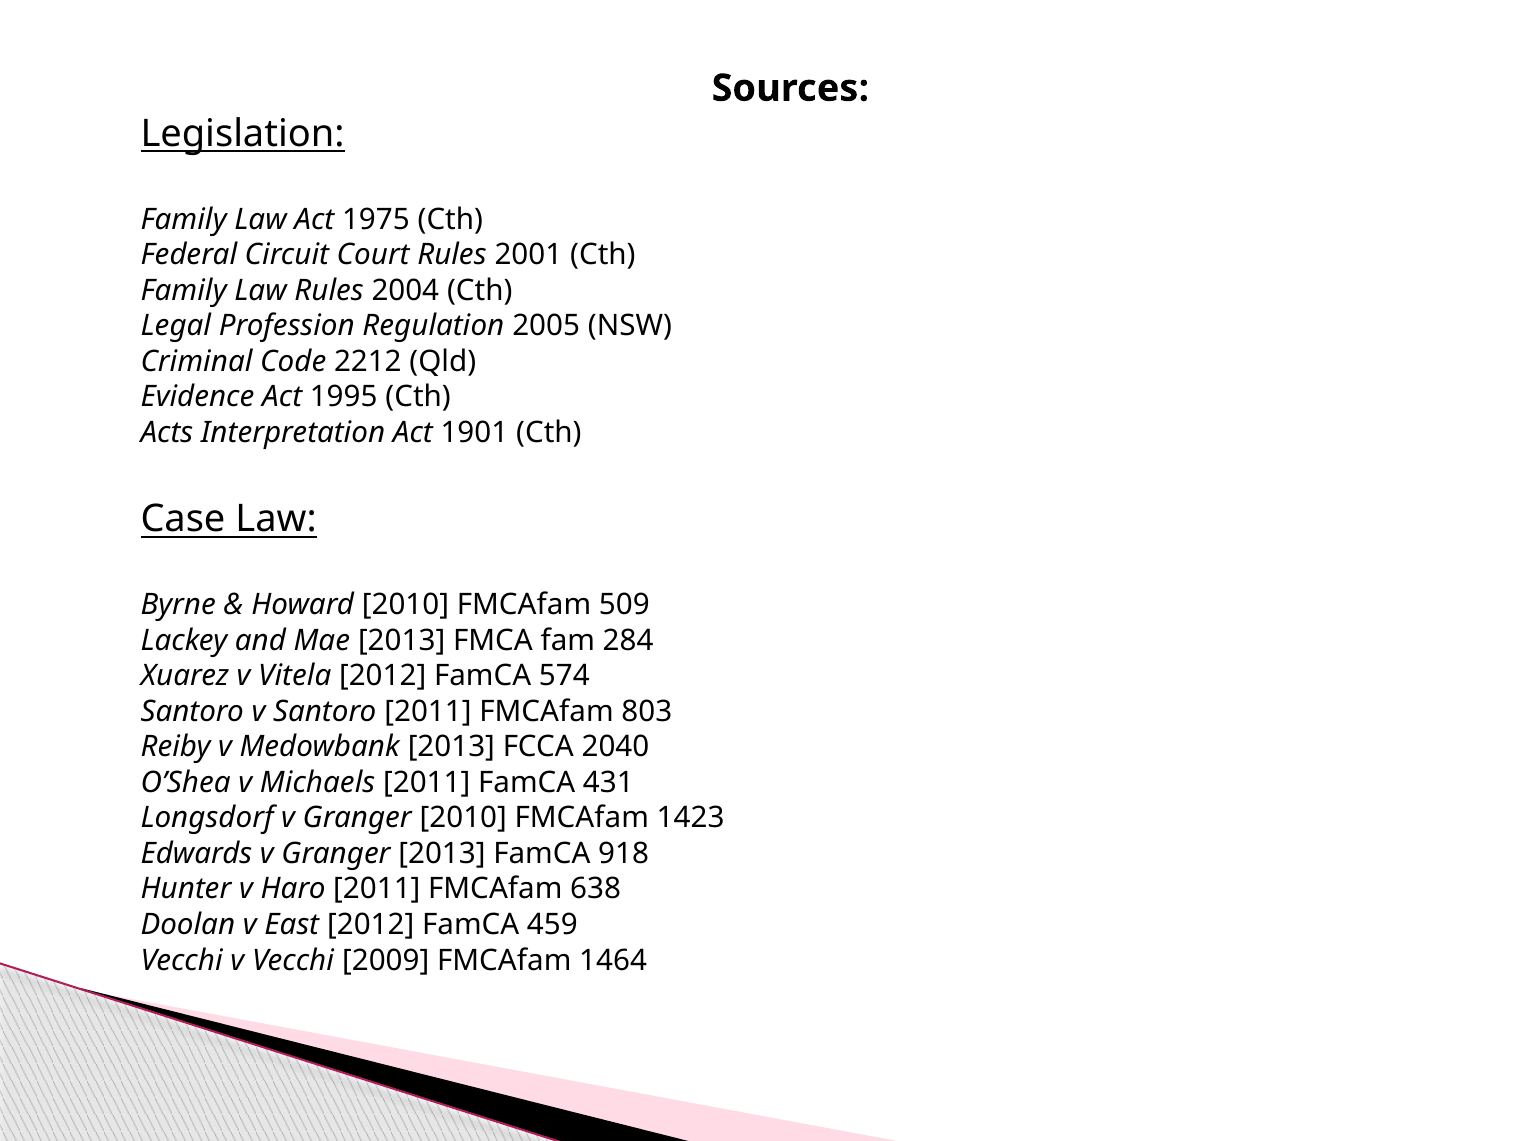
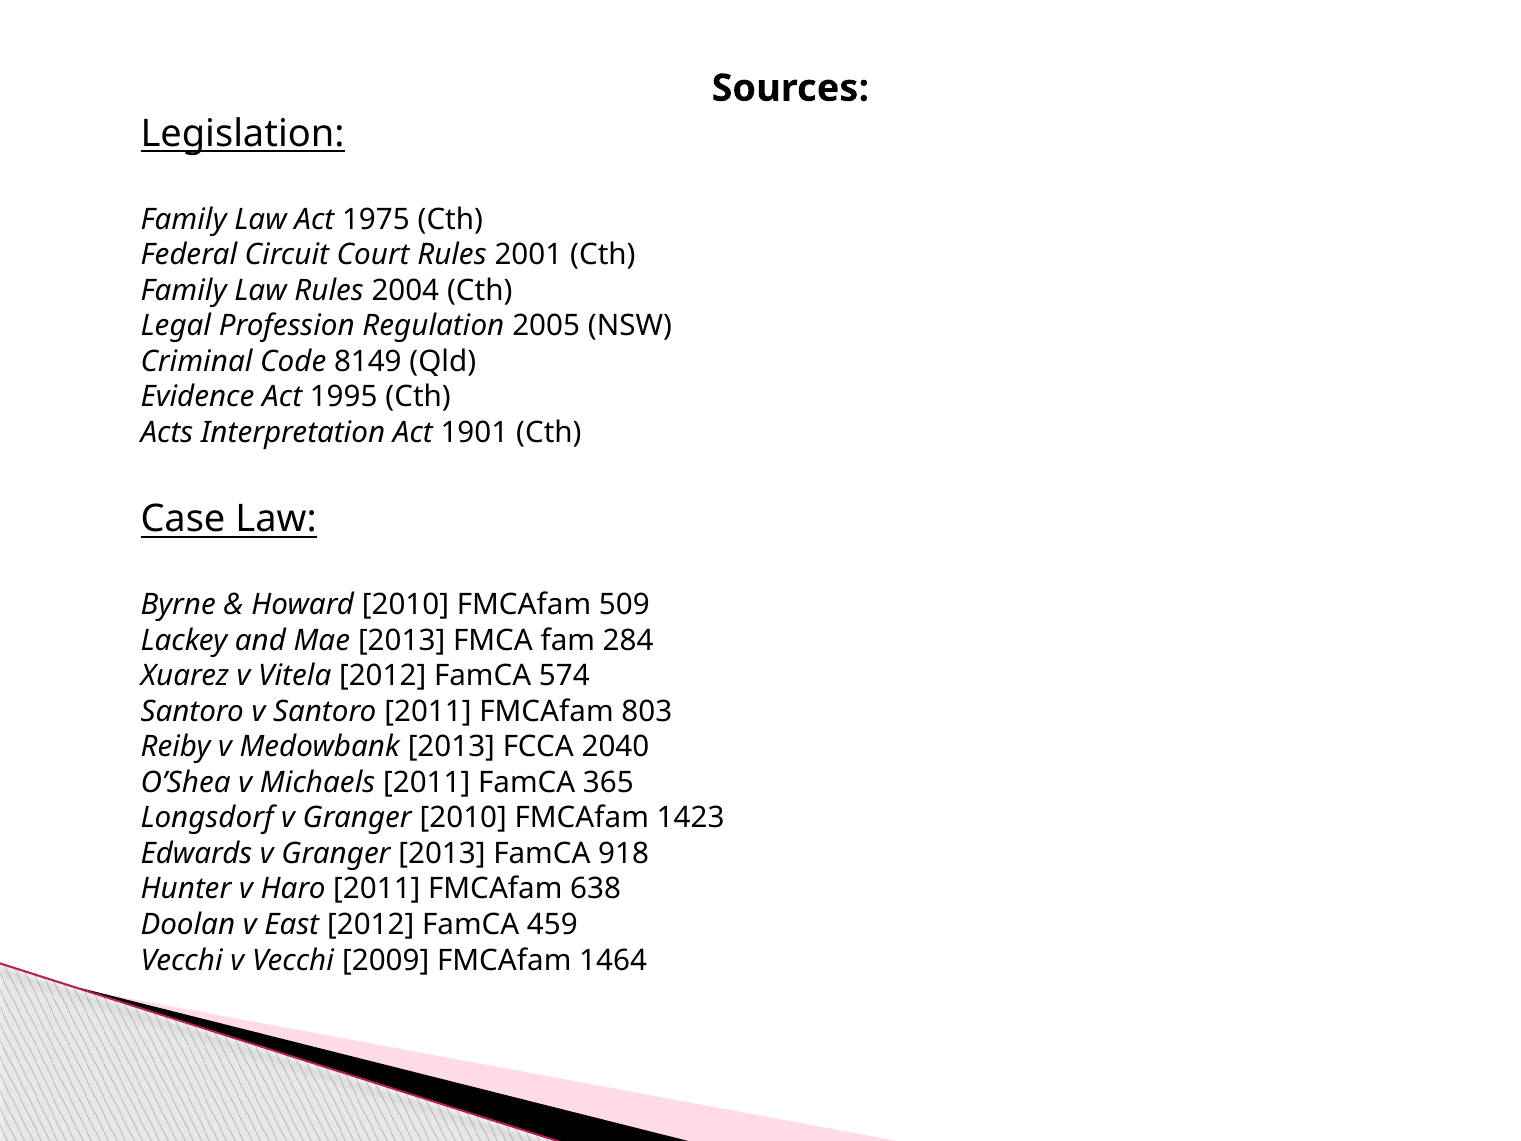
2212: 2212 -> 8149
431: 431 -> 365
